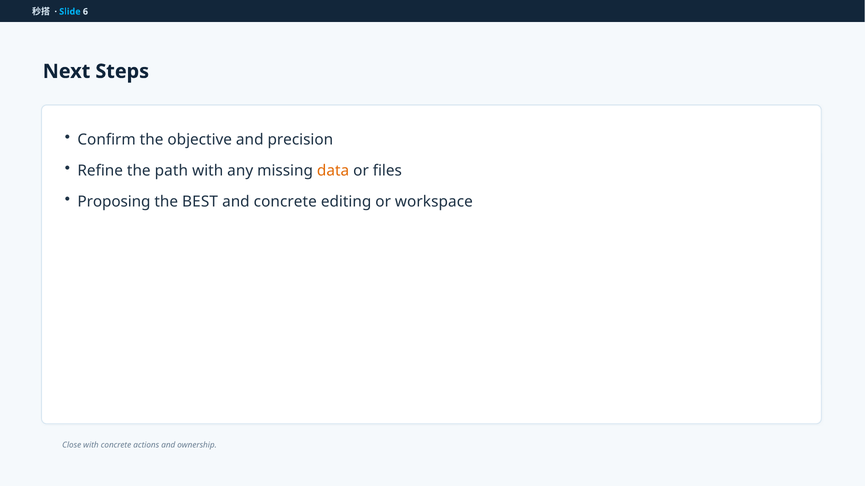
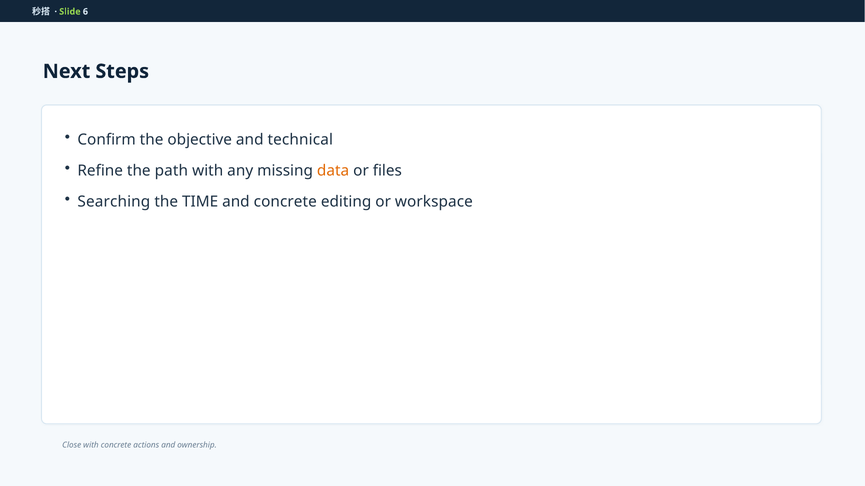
Slide colour: light blue -> light green
precision: precision -> technical
Proposing: Proposing -> Searching
BEST: BEST -> TIME
